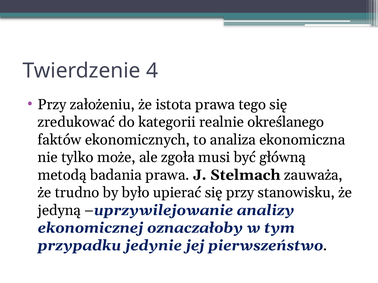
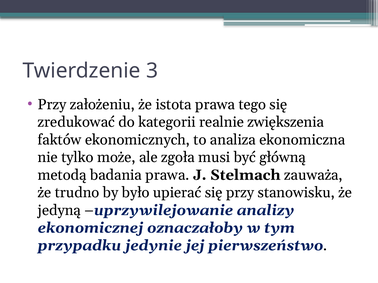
4: 4 -> 3
określanego: określanego -> zwiększenia
